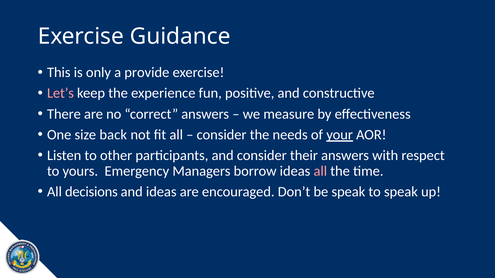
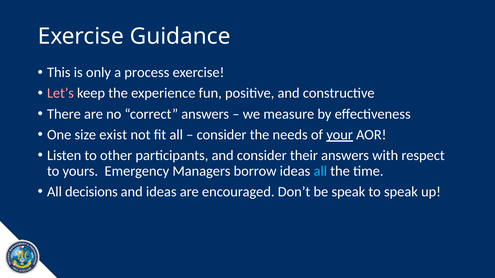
provide: provide -> process
back: back -> exist
all at (320, 171) colour: pink -> light blue
